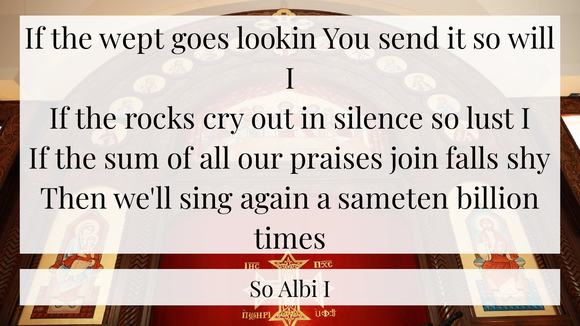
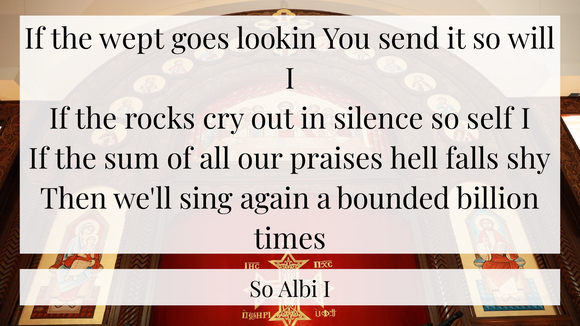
lust: lust -> self
join: join -> hell
sameten: sameten -> bounded
